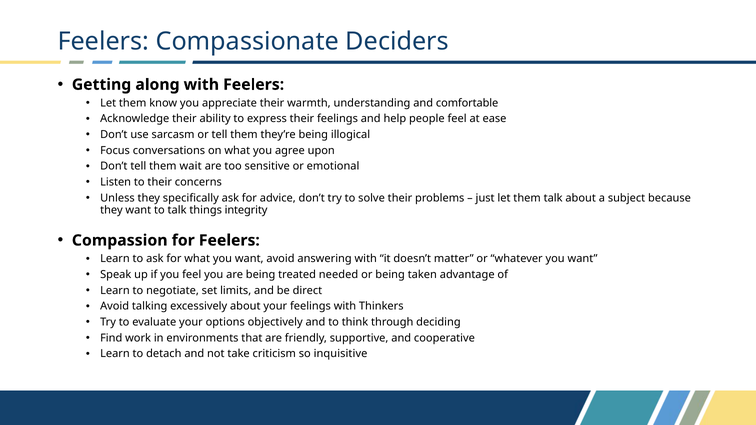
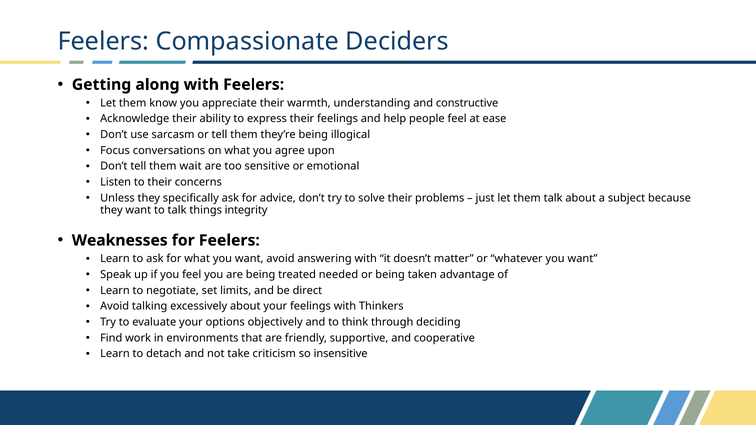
comfortable: comfortable -> constructive
Compassion: Compassion -> Weaknesses
inquisitive: inquisitive -> insensitive
